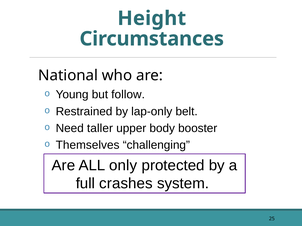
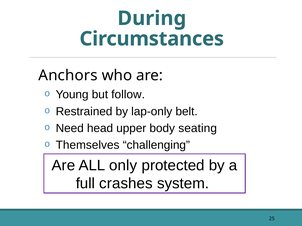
Height: Height -> During
National: National -> Anchors
taller: taller -> head
booster: booster -> seating
